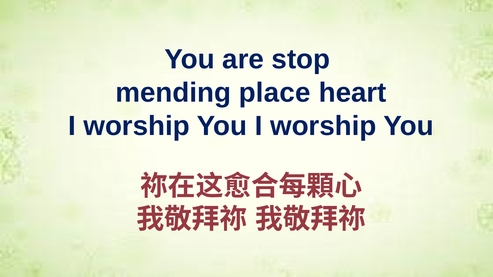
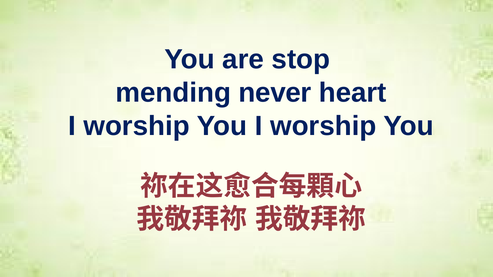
place: place -> never
